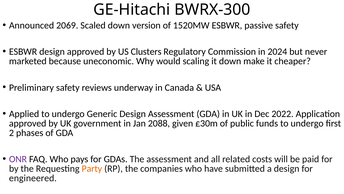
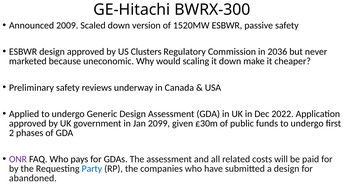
2069: 2069 -> 2009
2024: 2024 -> 2036
2088: 2088 -> 2099
Party colour: orange -> blue
engineered: engineered -> abandoned
